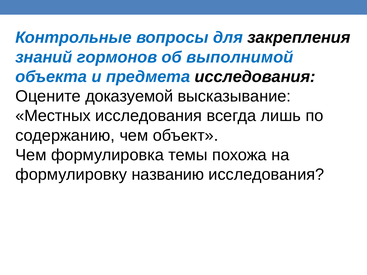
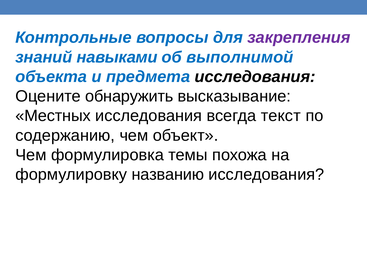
закрепления colour: black -> purple
гормонов: гормонов -> навыками
доказуемой: доказуемой -> обнаружить
лишь: лишь -> текст
